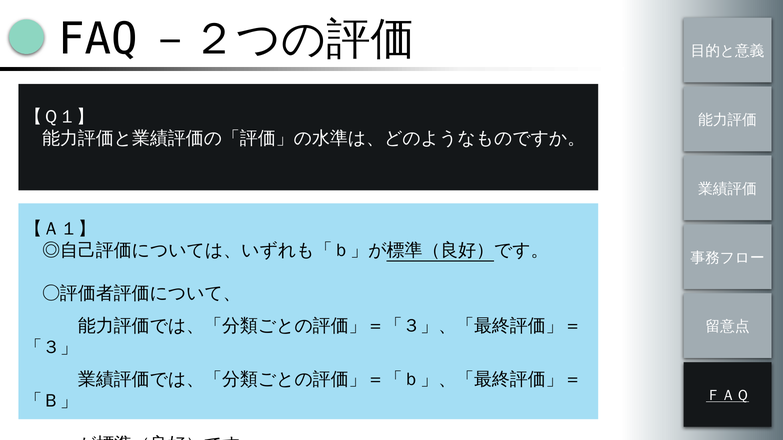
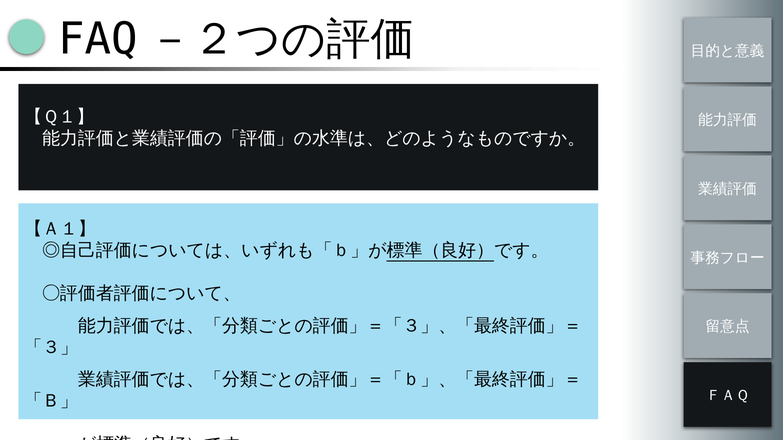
ＦＡＱ underline: present -> none
